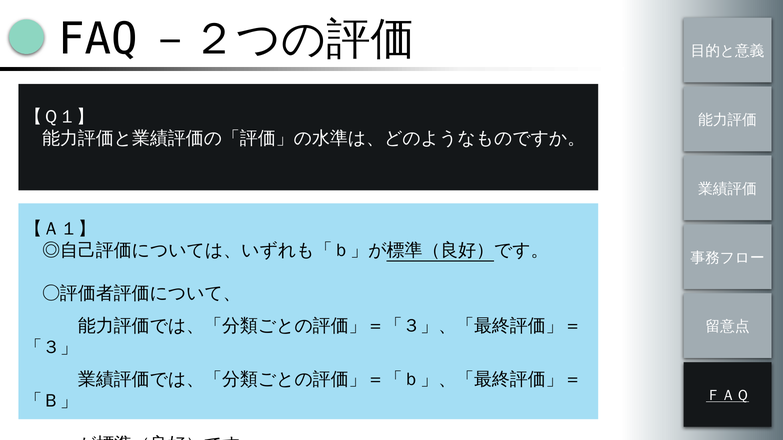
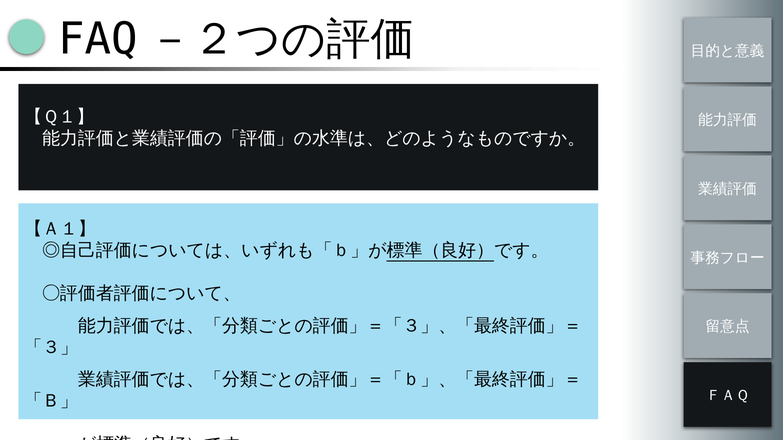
ＦＡＱ underline: present -> none
